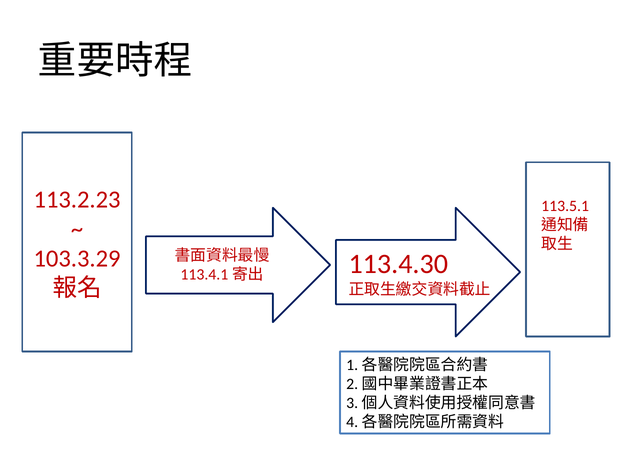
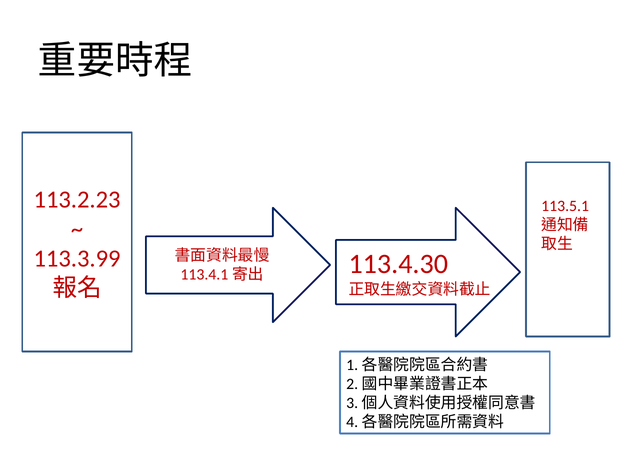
103.3.29: 103.3.29 -> 113.3.99
